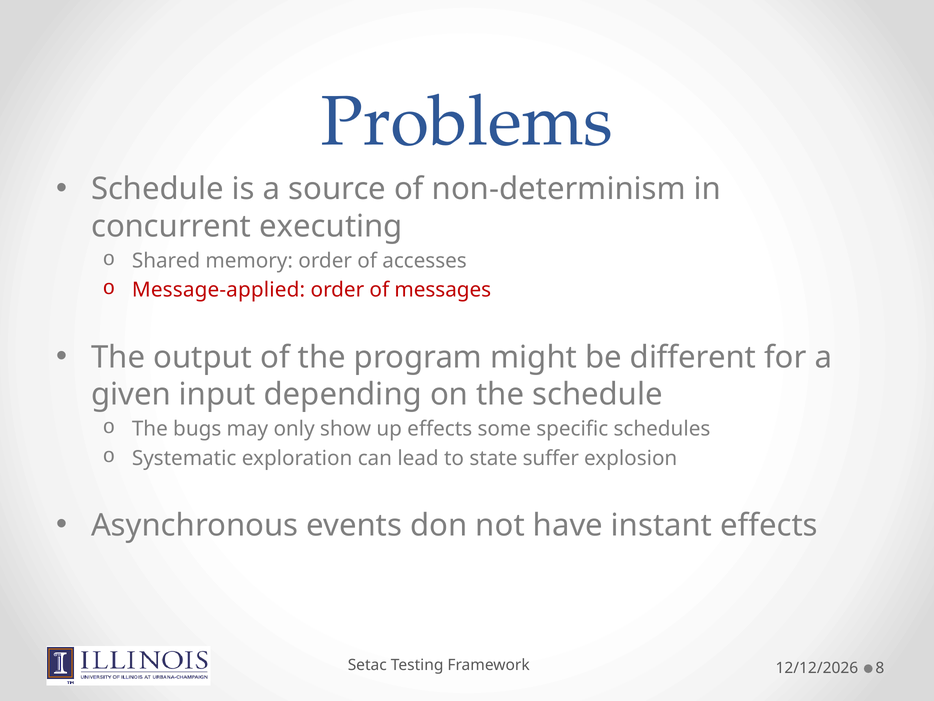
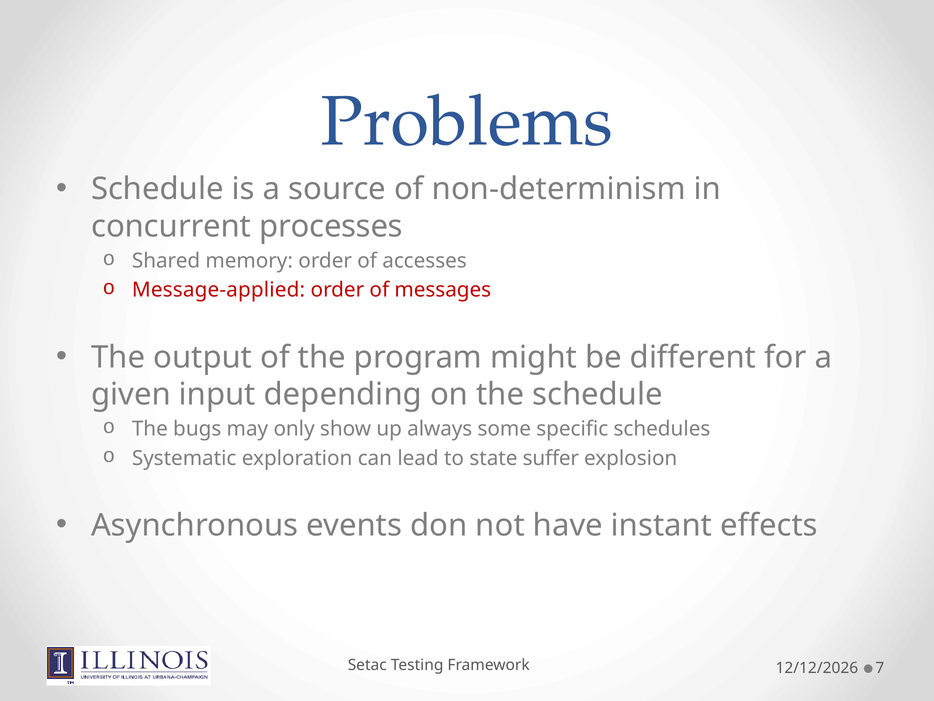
executing: executing -> processes
up effects: effects -> always
8: 8 -> 7
